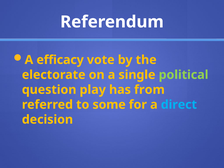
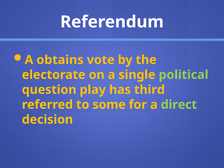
efficacy: efficacy -> obtains
from: from -> third
direct colour: light blue -> light green
